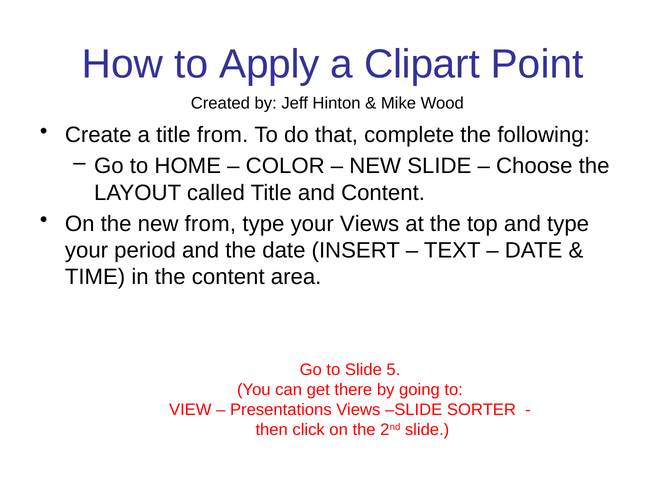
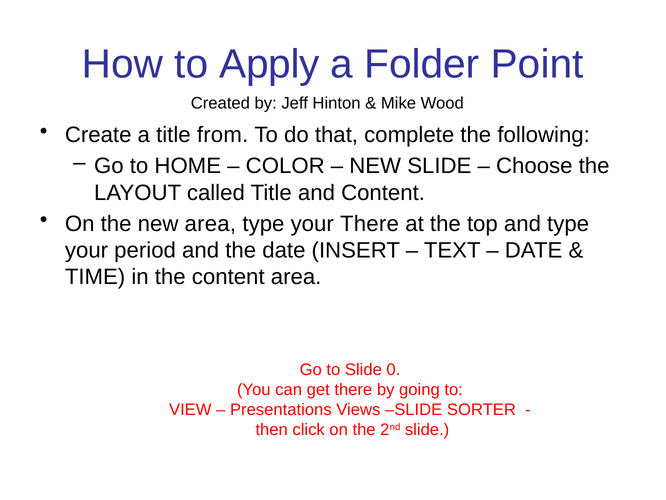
Clipart: Clipart -> Folder
new from: from -> area
your Views: Views -> There
5: 5 -> 0
